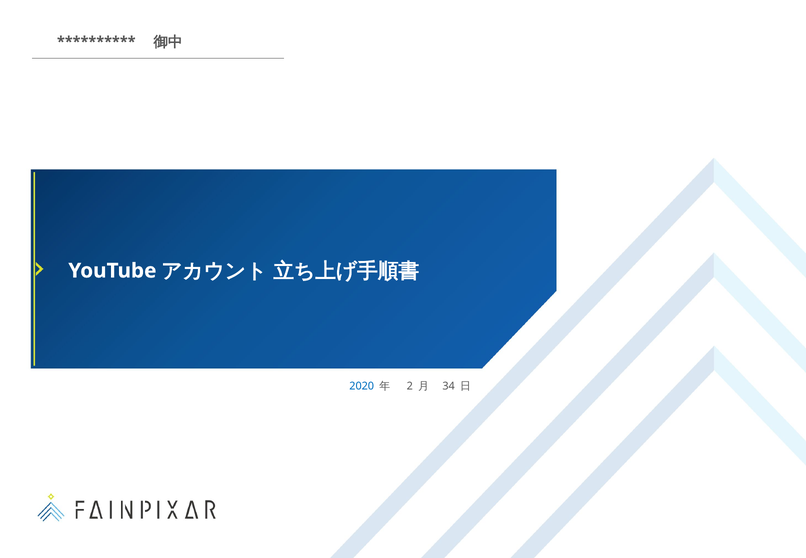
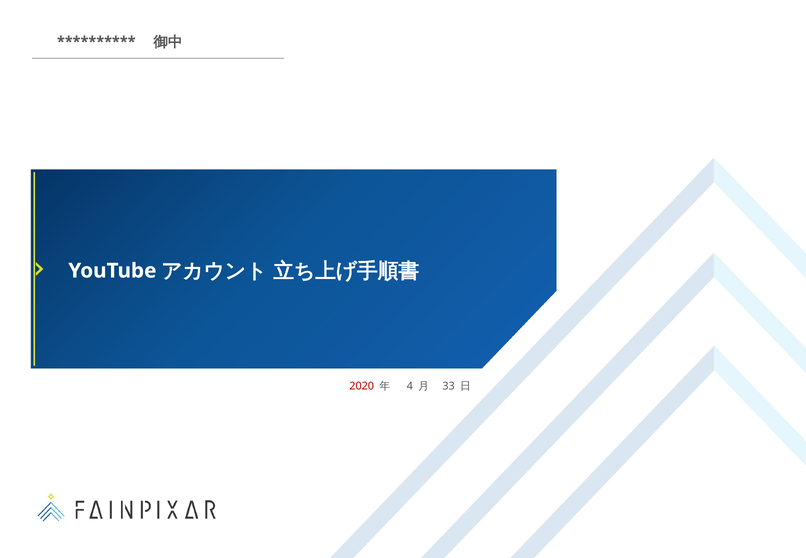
2020 colour: blue -> red
2: 2 -> 4
34: 34 -> 33
